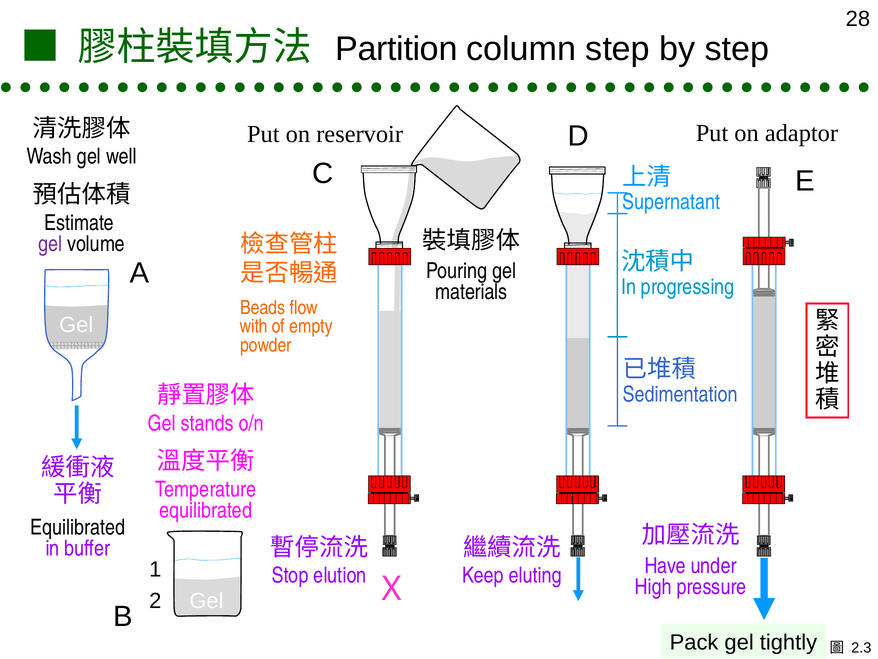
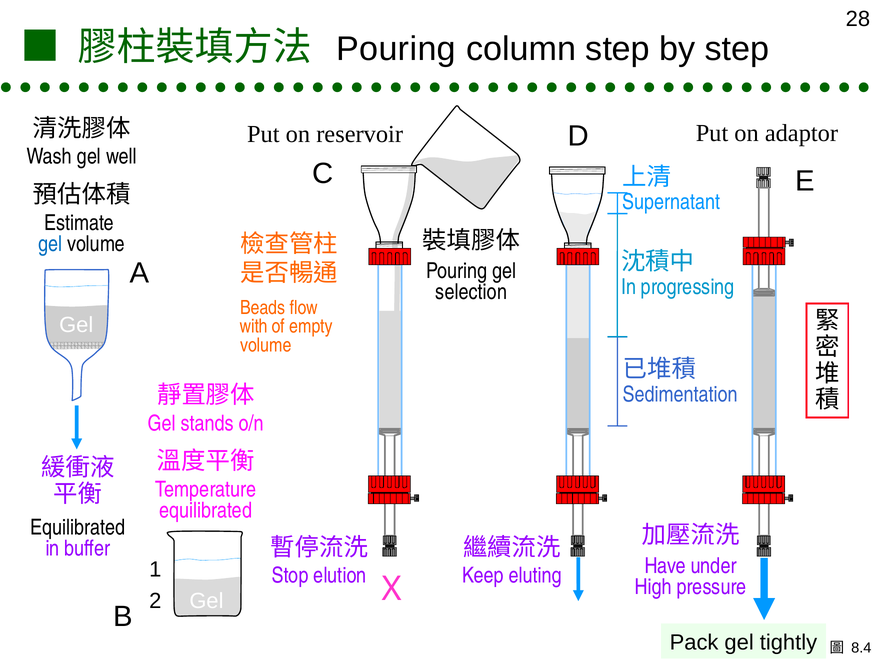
Partition at (396, 49): Partition -> Pouring
gel at (50, 244) colour: purple -> blue
materials: materials -> selection
powder at (266, 345): powder -> volume
2.3: 2.3 -> 8.4
